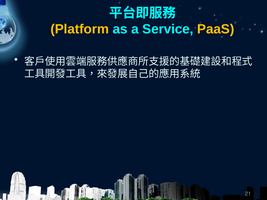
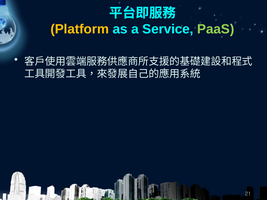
PaaS colour: yellow -> light green
